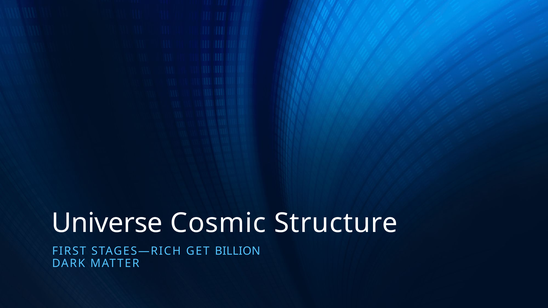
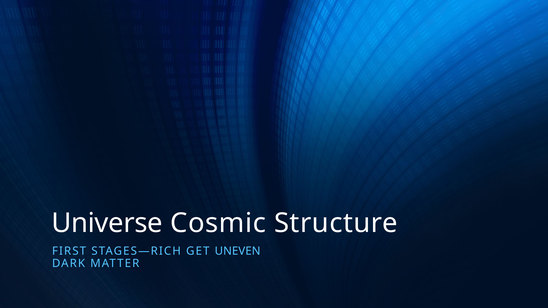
BILLION: BILLION -> UNEVEN
